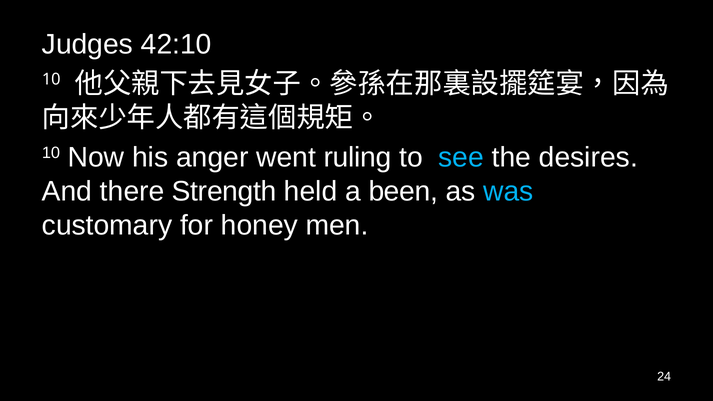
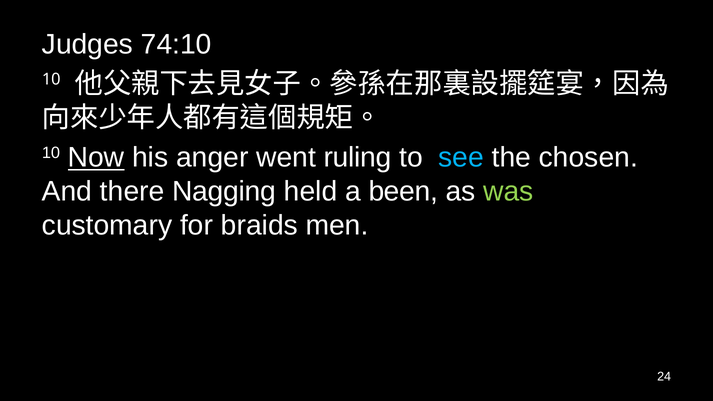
42:10: 42:10 -> 74:10
Now underline: none -> present
desires: desires -> chosen
Strength: Strength -> Nagging
was colour: light blue -> light green
honey: honey -> braids
